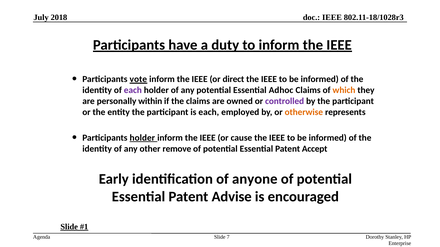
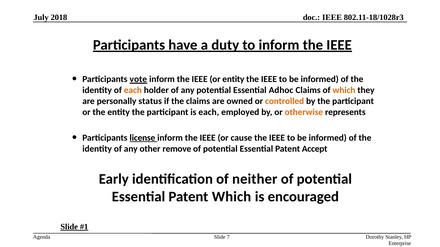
or direct: direct -> entity
each at (133, 90) colour: purple -> orange
within: within -> status
controlled colour: purple -> orange
Participants holder: holder -> license
anyone: anyone -> neither
Patent Advise: Advise -> Which
